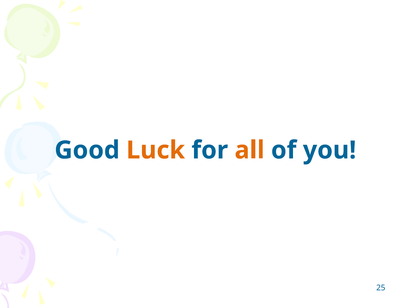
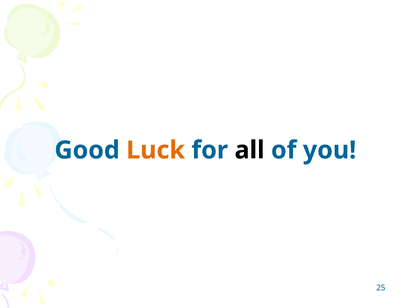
all colour: orange -> black
